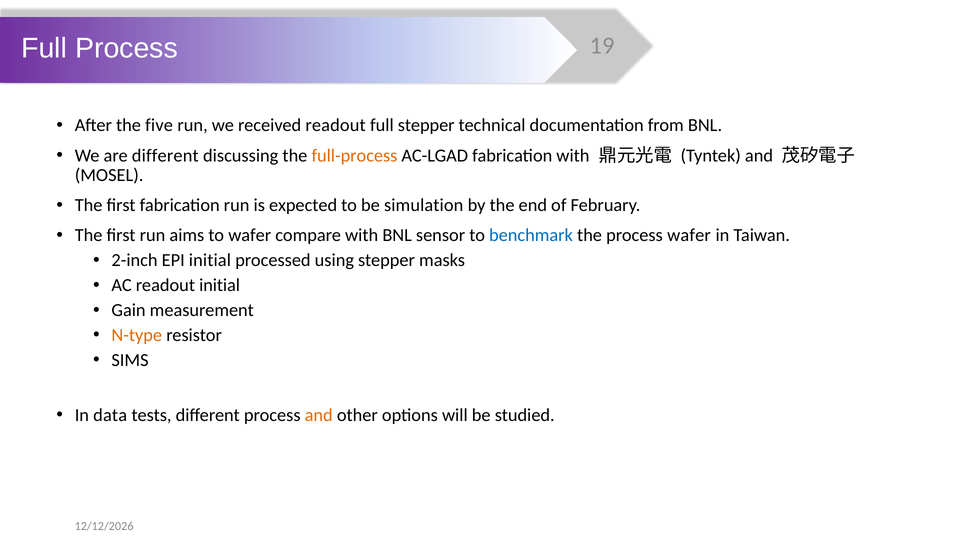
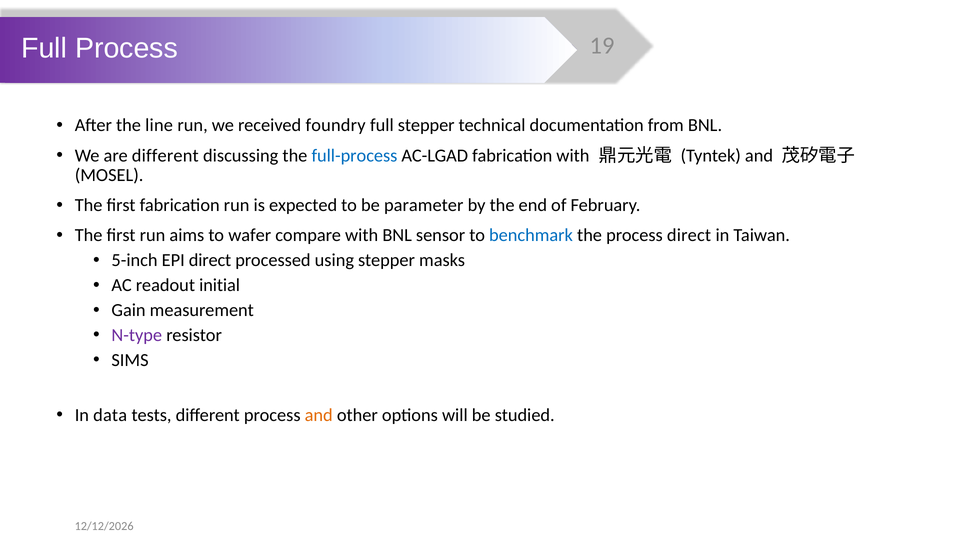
five: five -> line
received readout: readout -> foundry
full-process colour: orange -> blue
simulation: simulation -> parameter
process wafer: wafer -> direct
2-inch: 2-inch -> 5-inch
EPI initial: initial -> direct
N-type colour: orange -> purple
